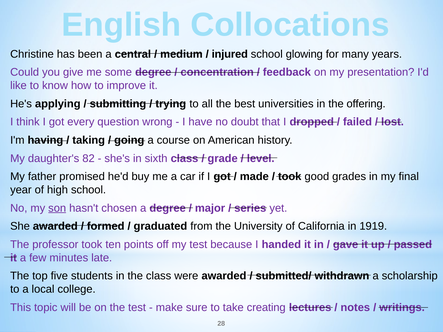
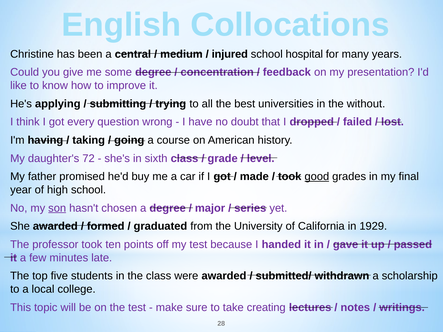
glowing: glowing -> hospital
offering: offering -> without
82: 82 -> 72
good underline: none -> present
1919: 1919 -> 1929
